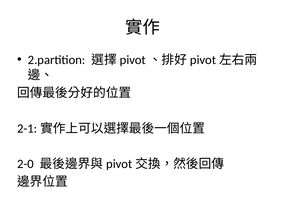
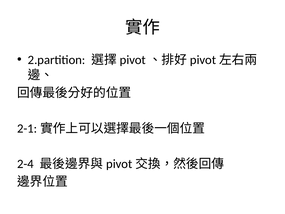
2-0: 2-0 -> 2-4
